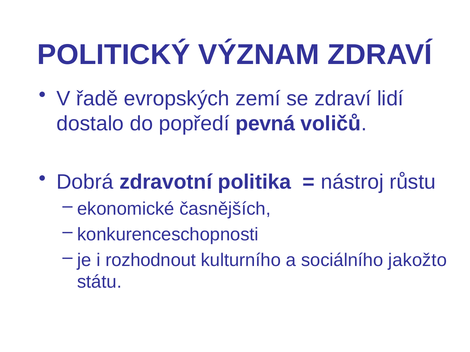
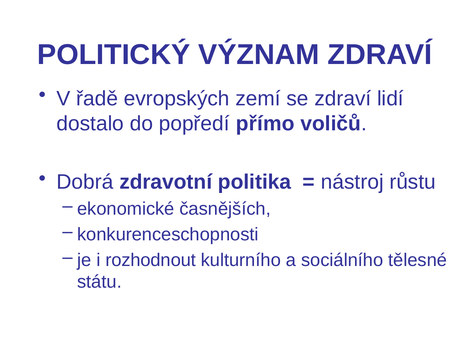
pevná: pevná -> přímo
jakožto: jakožto -> tělesné
